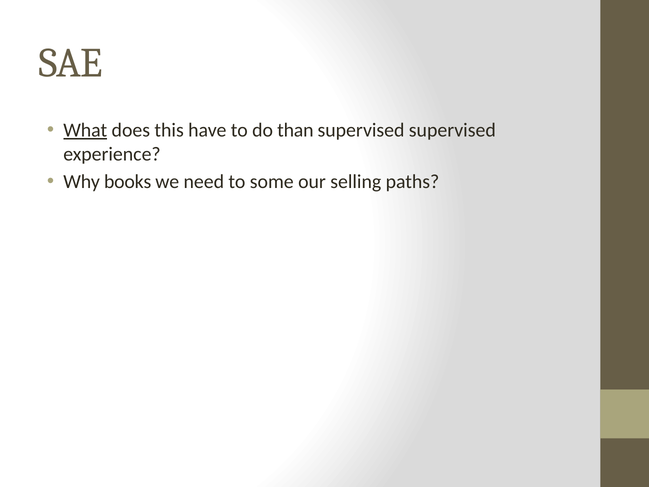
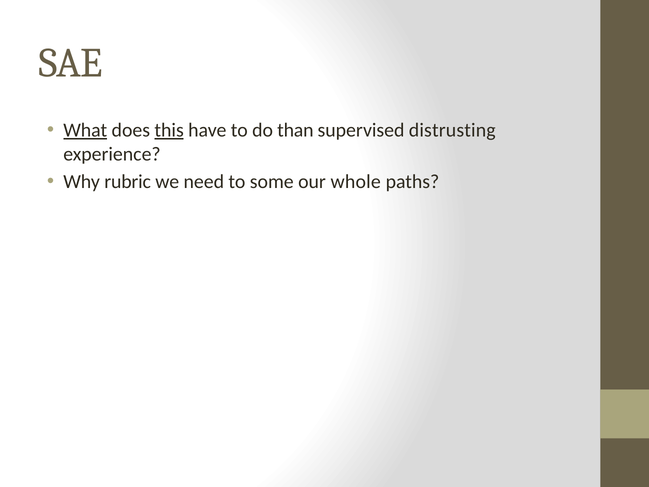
this underline: none -> present
supervised supervised: supervised -> distrusting
books: books -> rubric
selling: selling -> whole
